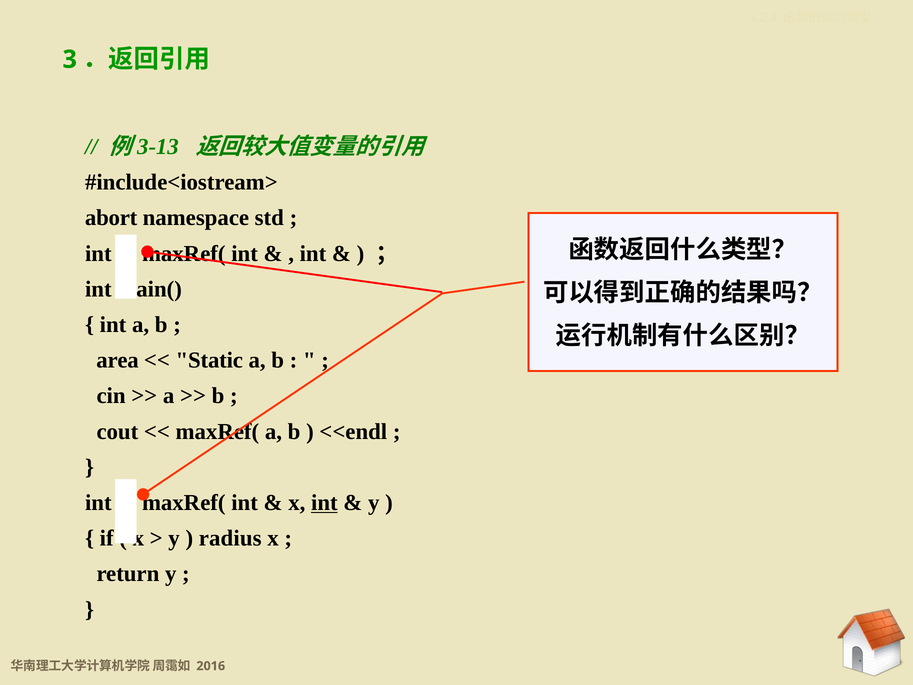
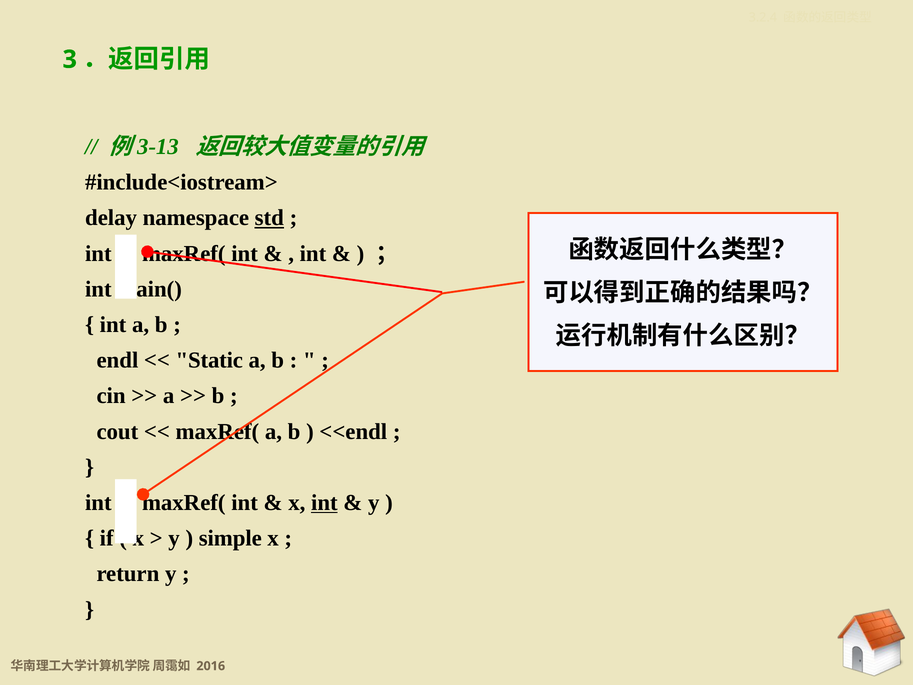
abort: abort -> delay
std underline: none -> present
area: area -> endl
radius: radius -> simple
